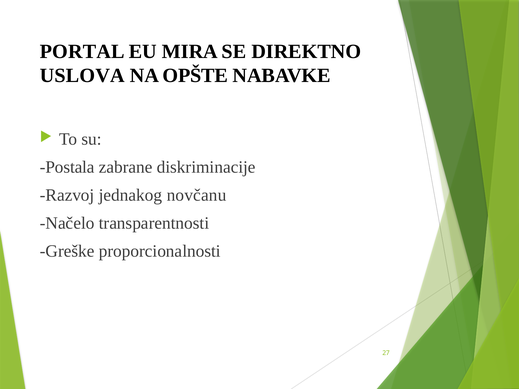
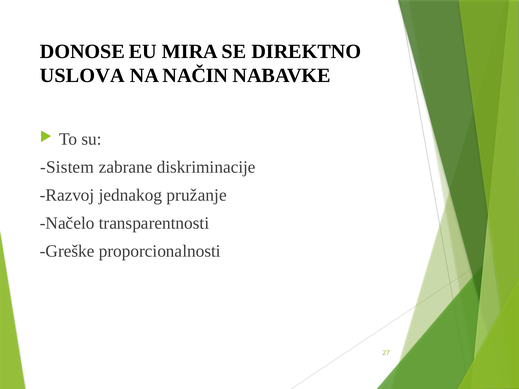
PORTAL: PORTAL -> DONOSE
OPŠTE: OPŠTE -> NAČIN
Postala: Postala -> Sistem
novčanu: novčanu -> pružanje
